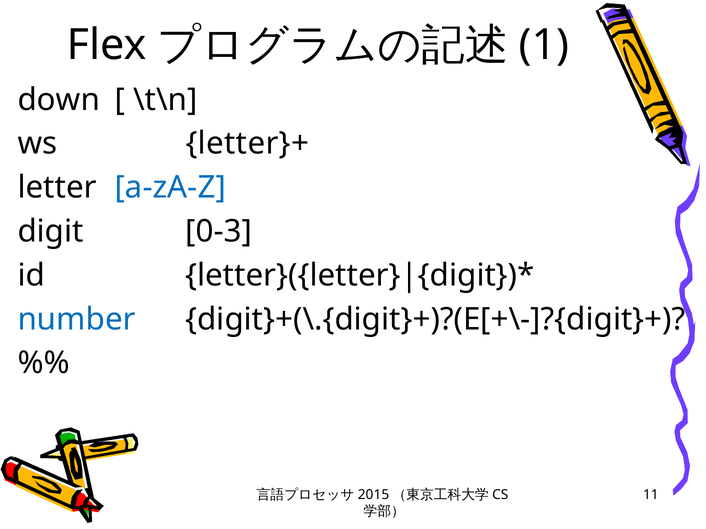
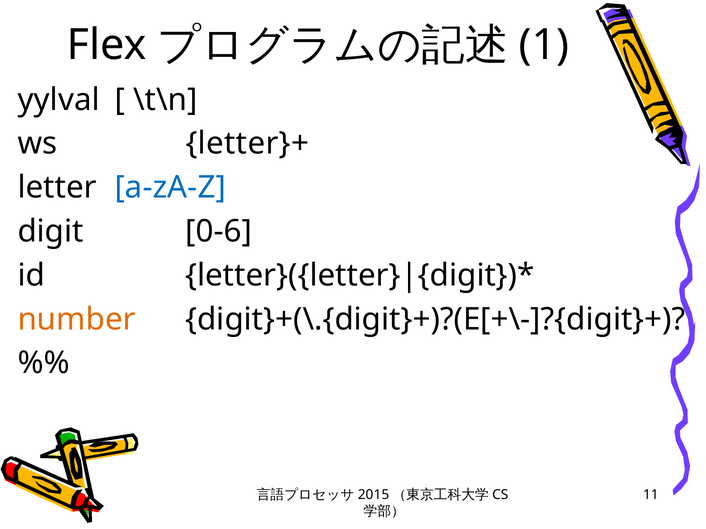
down: down -> yylval
0-3: 0-3 -> 0-6
number colour: blue -> orange
